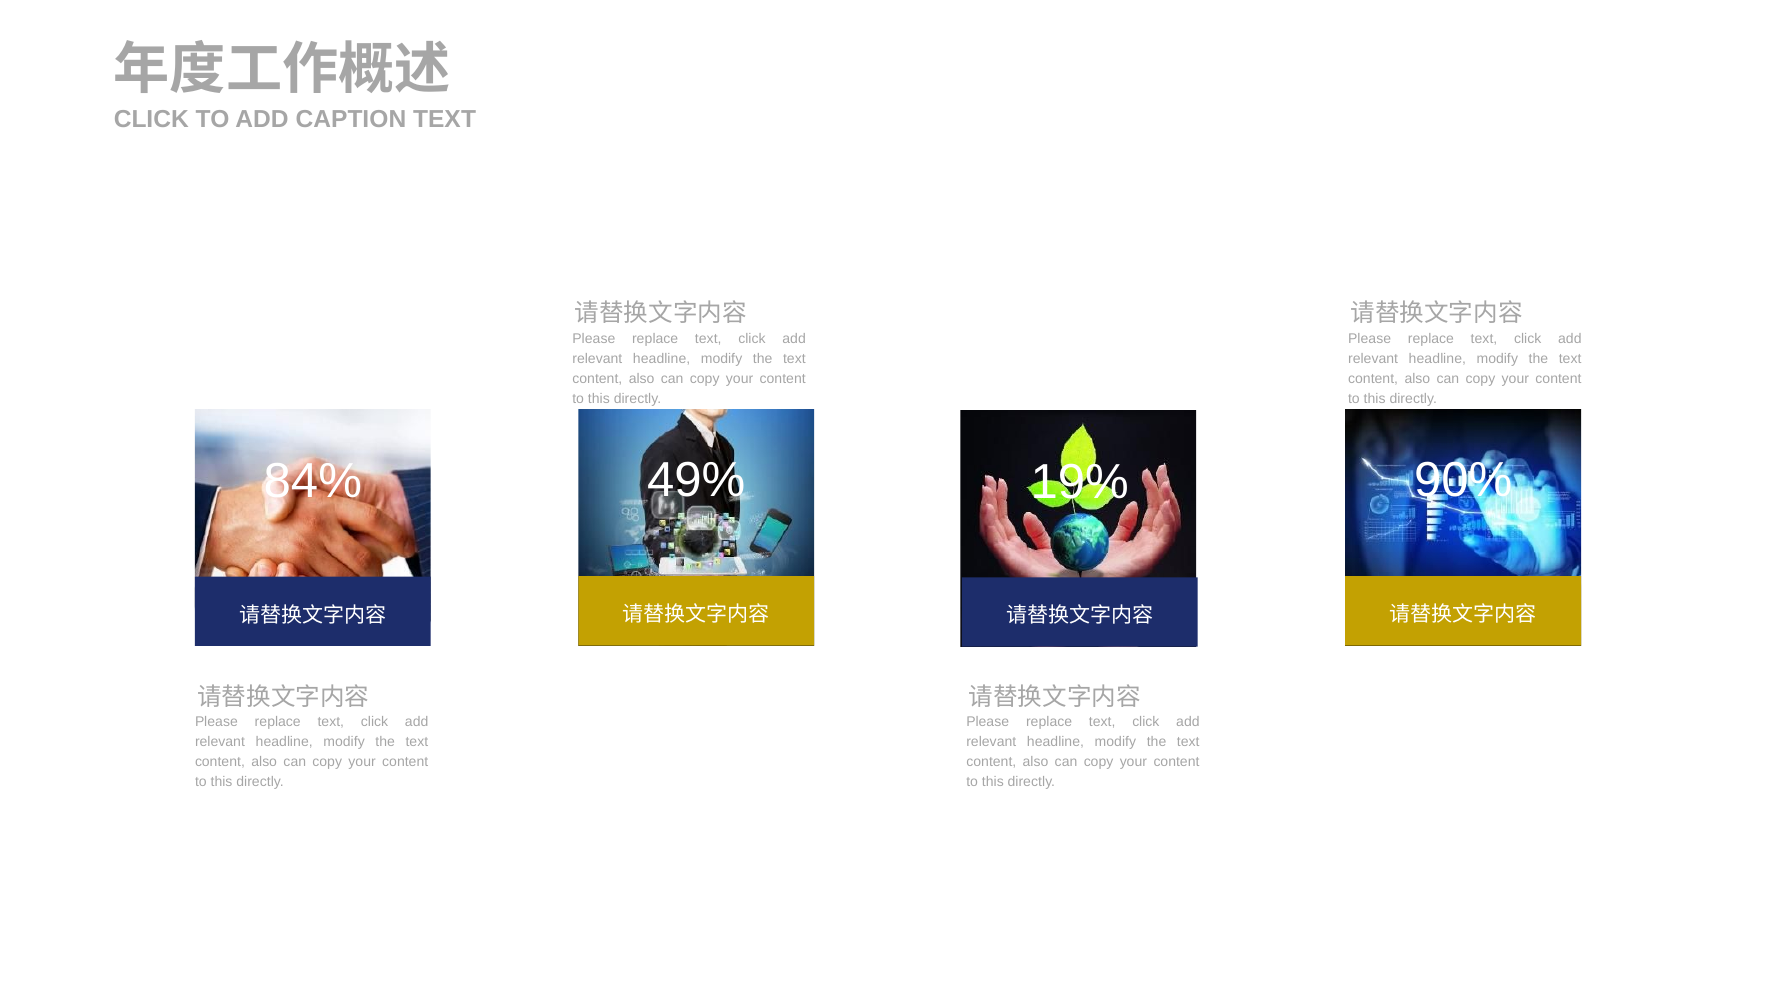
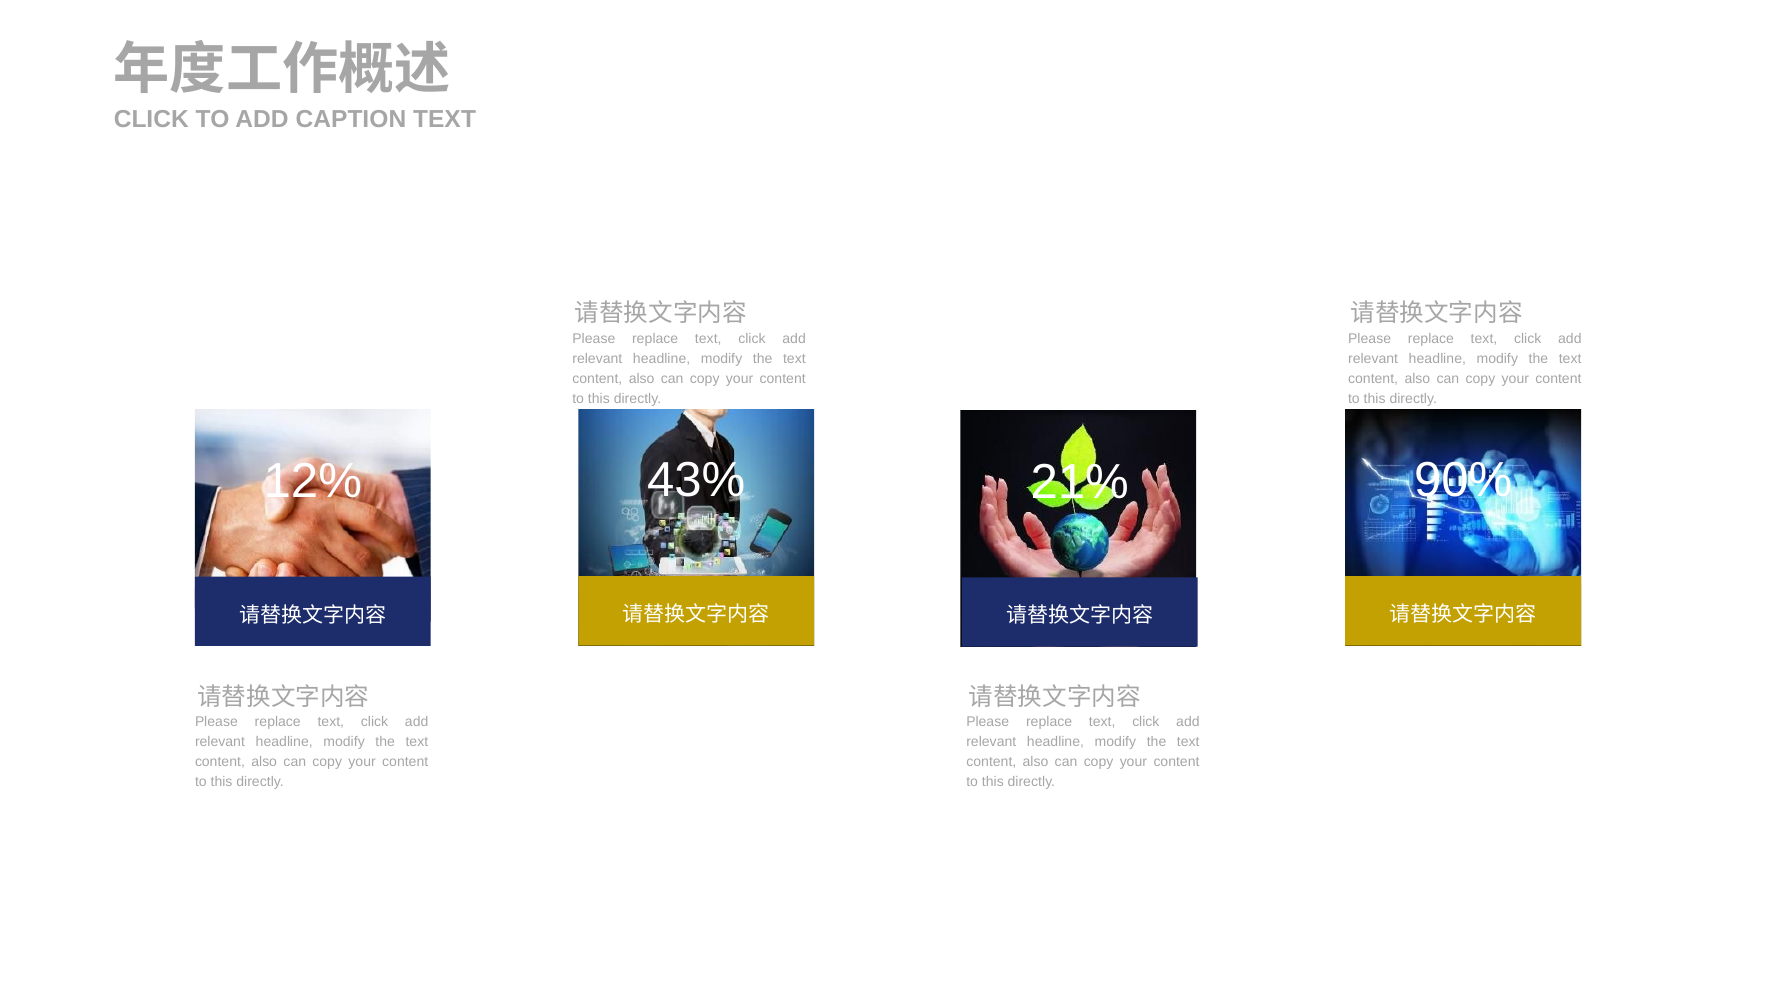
49%: 49% -> 43%
84%: 84% -> 12%
19%: 19% -> 21%
